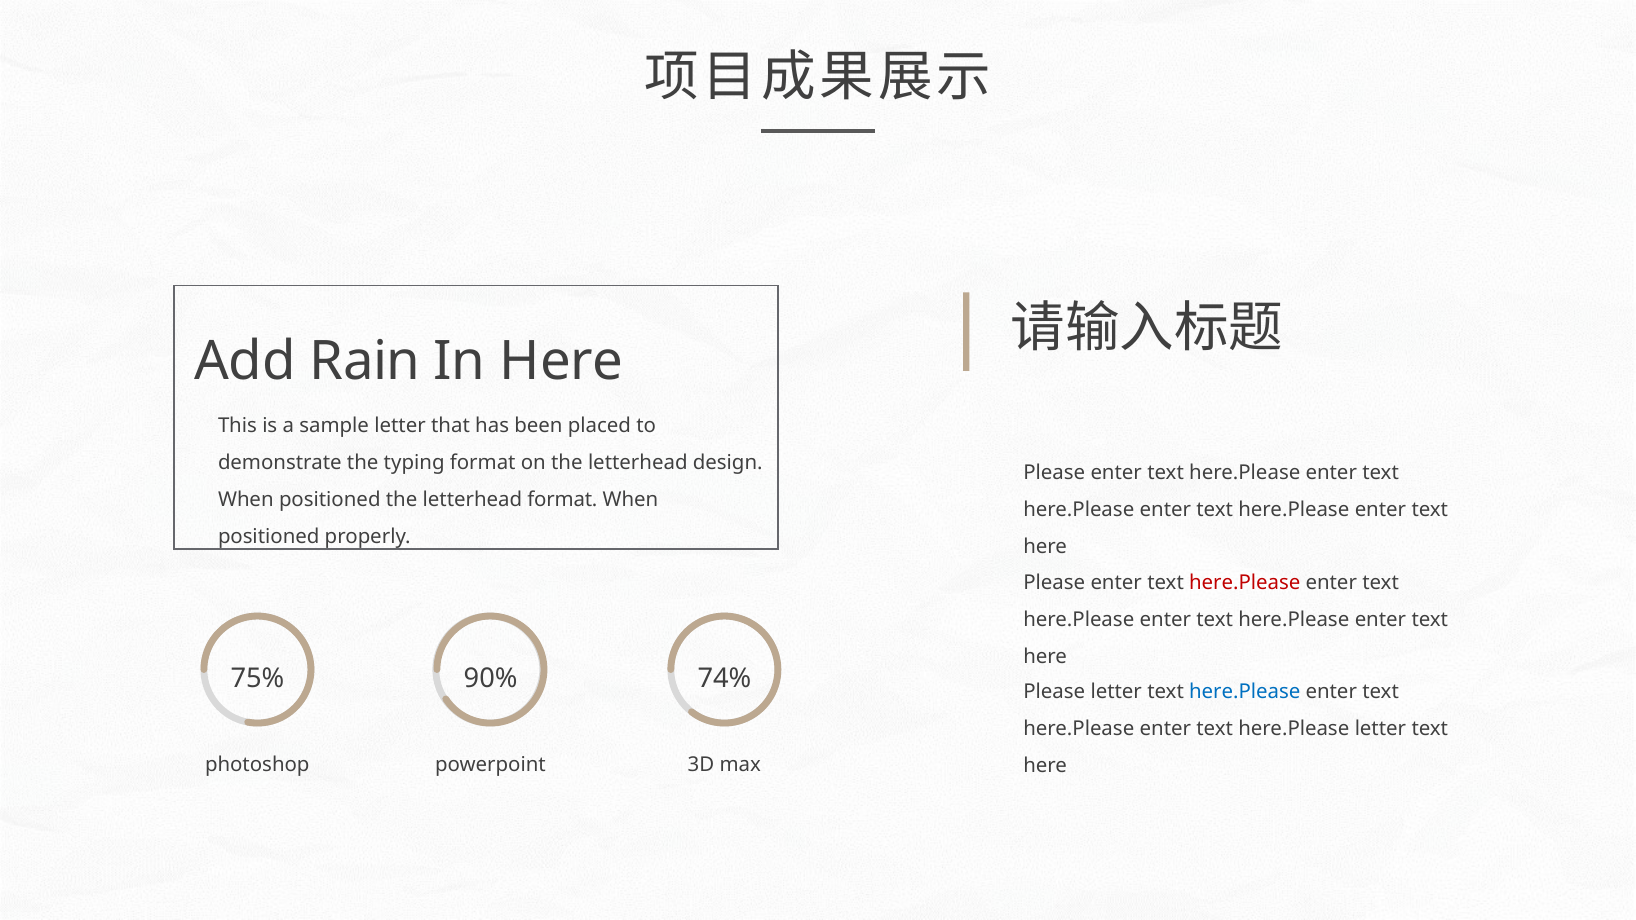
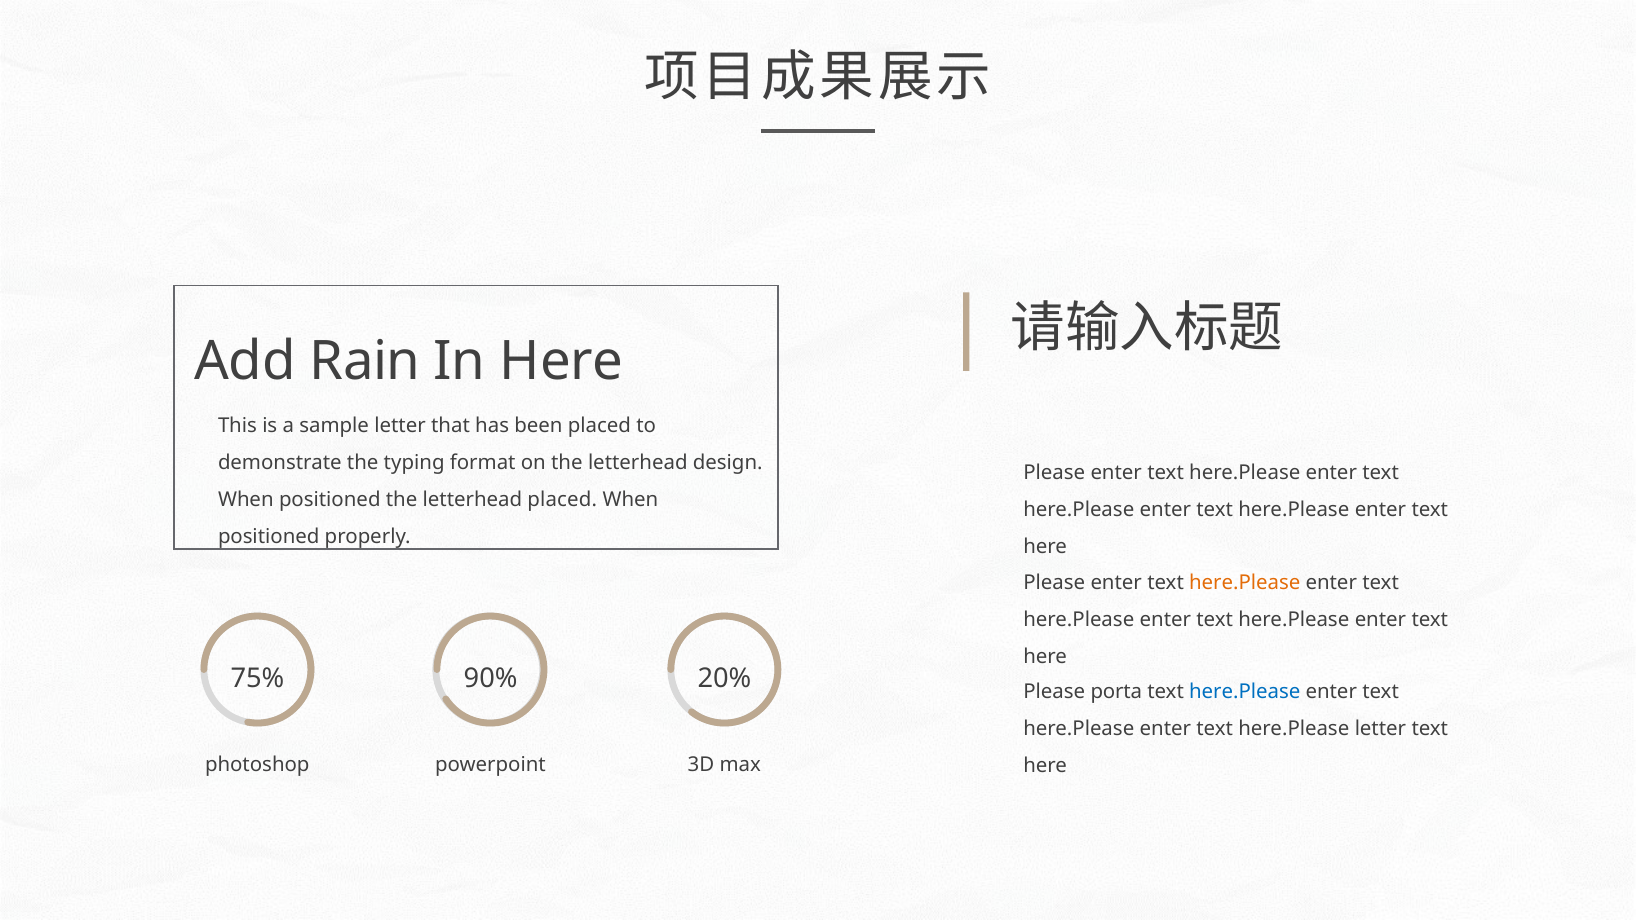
letterhead format: format -> placed
here.Please at (1245, 583) colour: red -> orange
74%: 74% -> 20%
Please letter: letter -> porta
